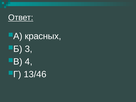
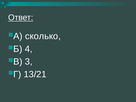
красных: красных -> сколько
3: 3 -> 4
4: 4 -> 3
13/46: 13/46 -> 13/21
